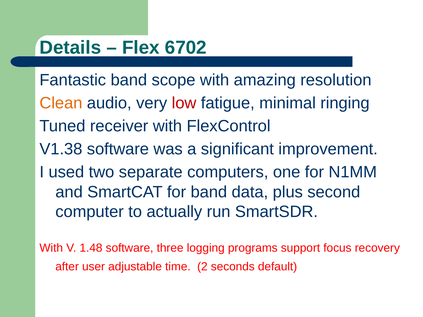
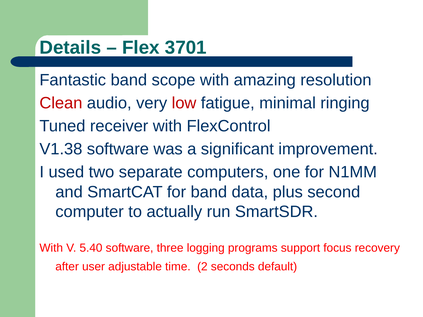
6702: 6702 -> 3701
Clean colour: orange -> red
1.48: 1.48 -> 5.40
